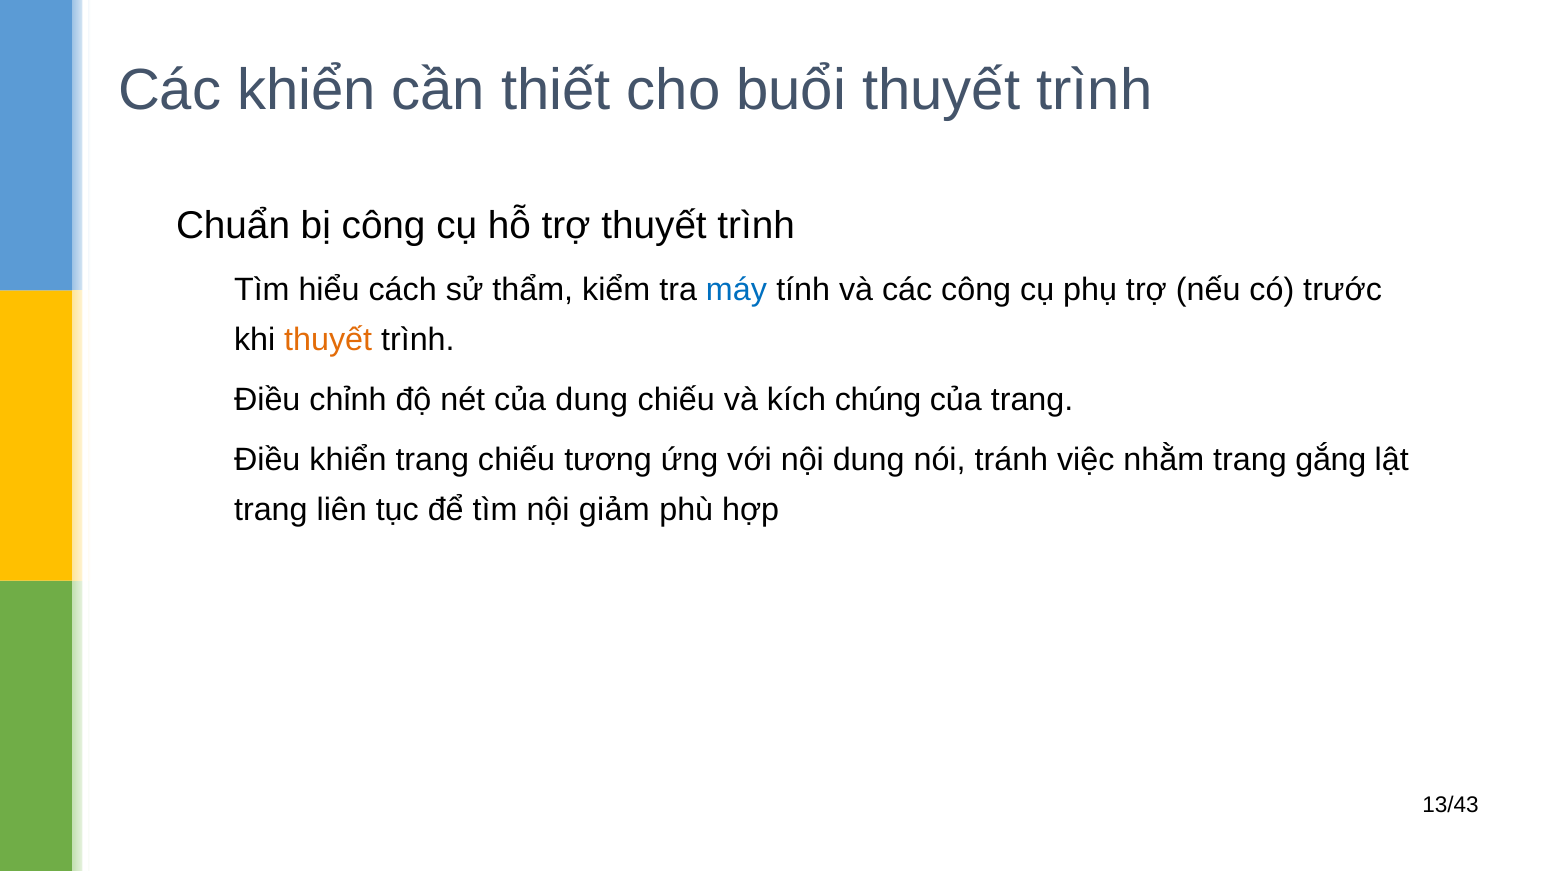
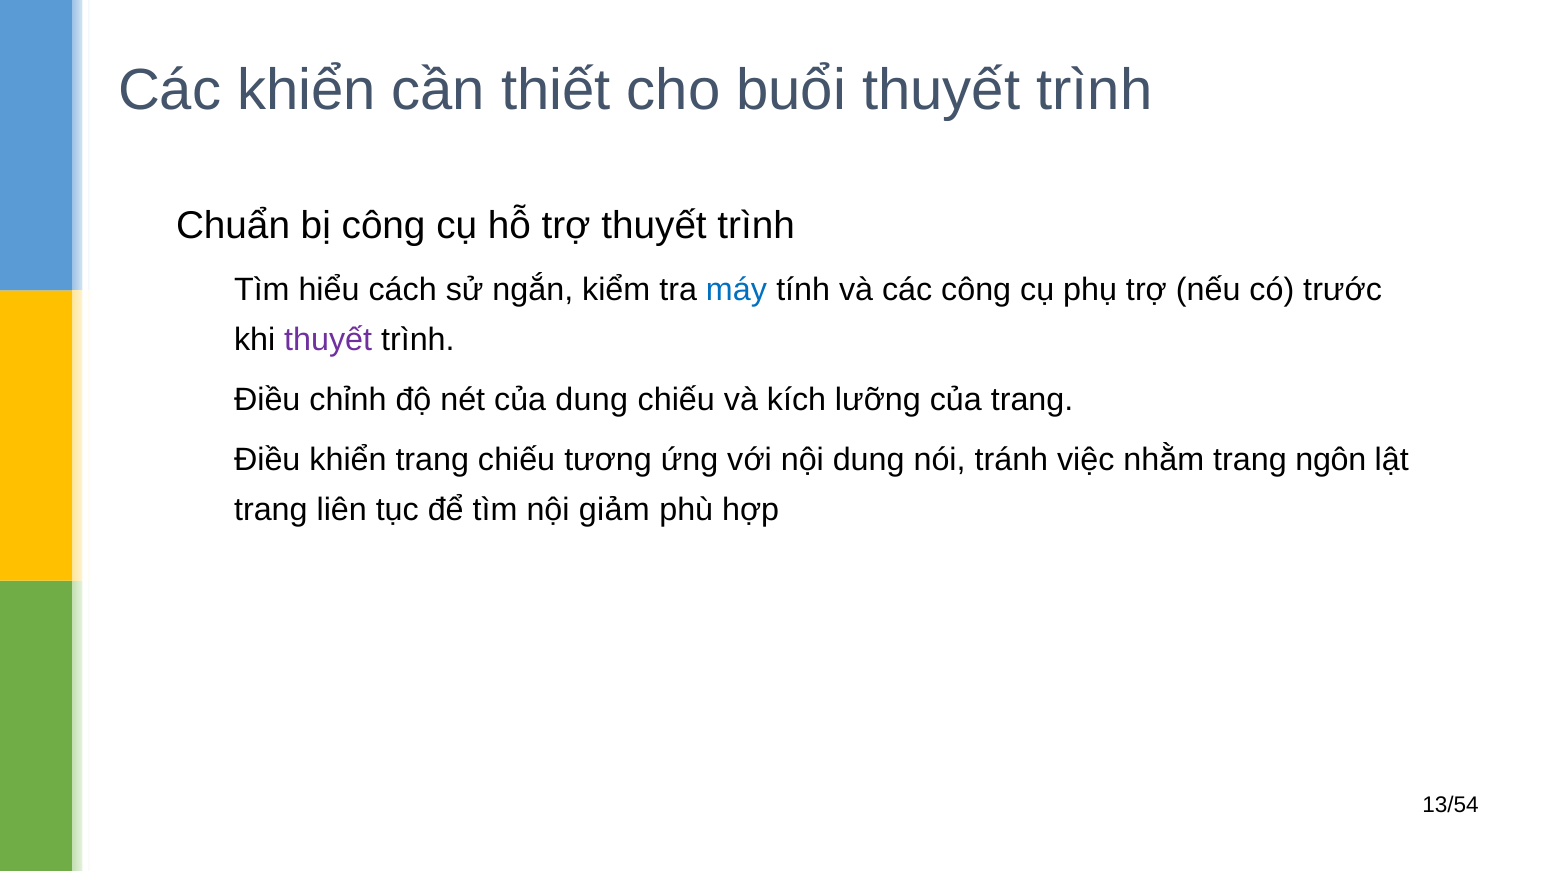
thẩm: thẩm -> ngắn
thuyết at (328, 340) colour: orange -> purple
chúng: chúng -> lưỡng
gắng: gắng -> ngôn
13/43: 13/43 -> 13/54
